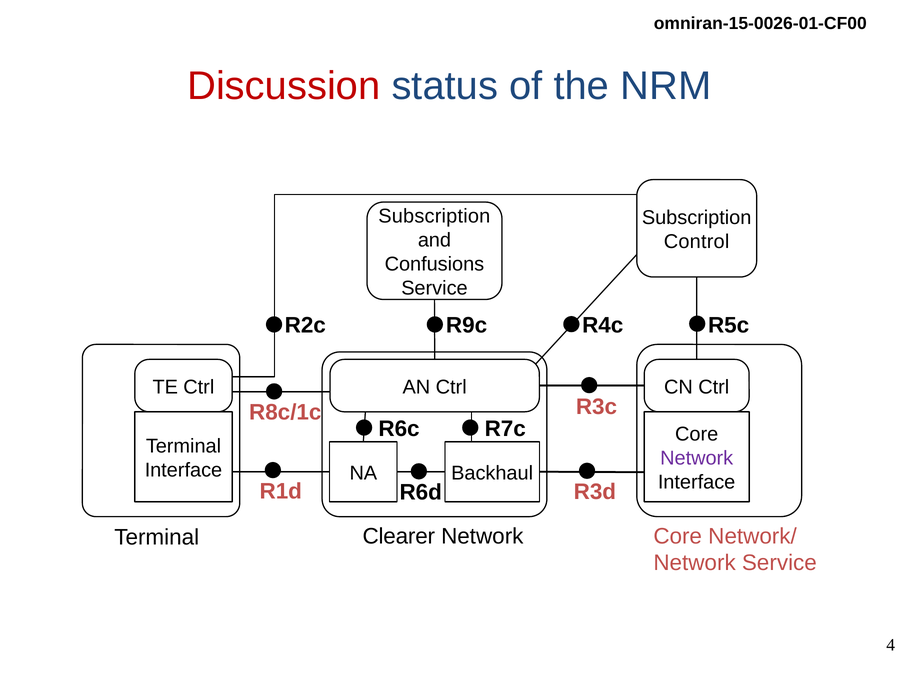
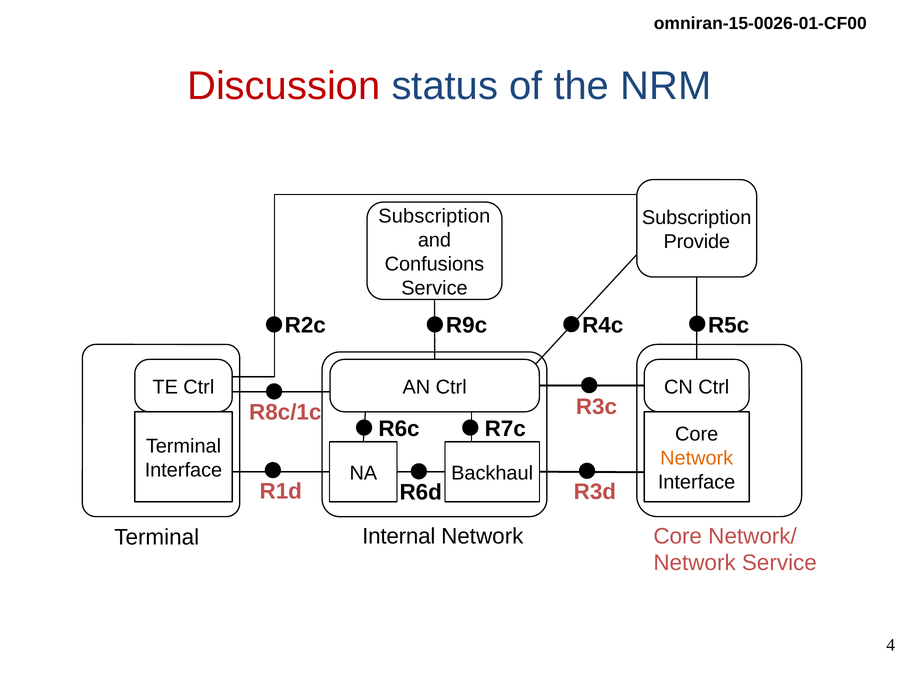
Control: Control -> Provide
Network at (697, 458) colour: purple -> orange
Clearer: Clearer -> Internal
